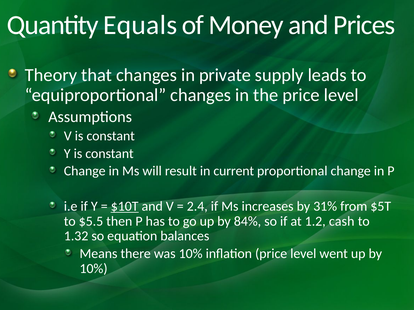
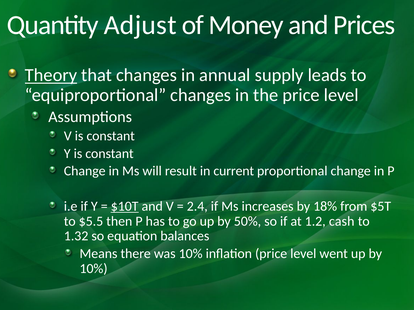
Equals: Equals -> Adjust
Theory underline: none -> present
private: private -> annual
31%: 31% -> 18%
84%: 84% -> 50%
